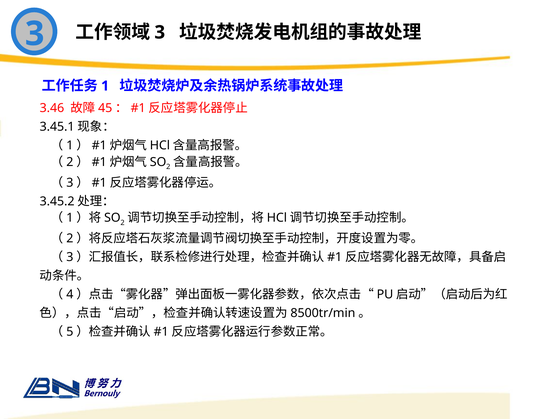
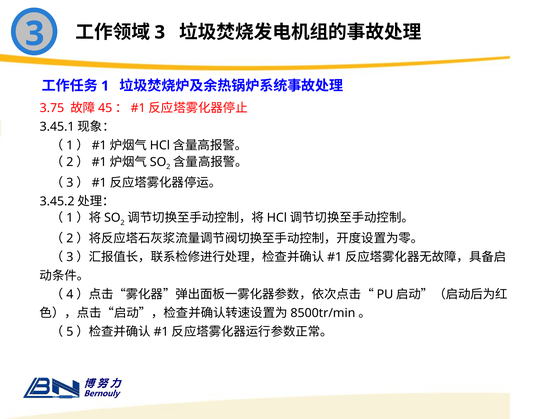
3.46: 3.46 -> 3.75
